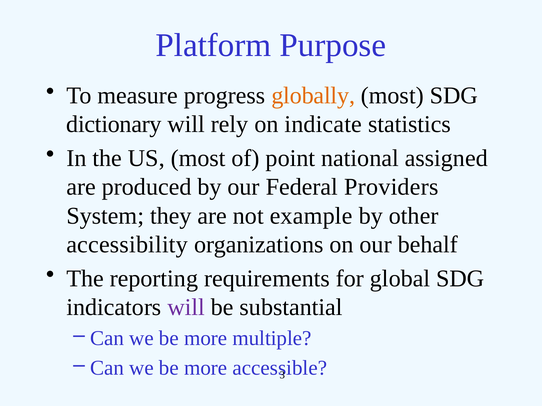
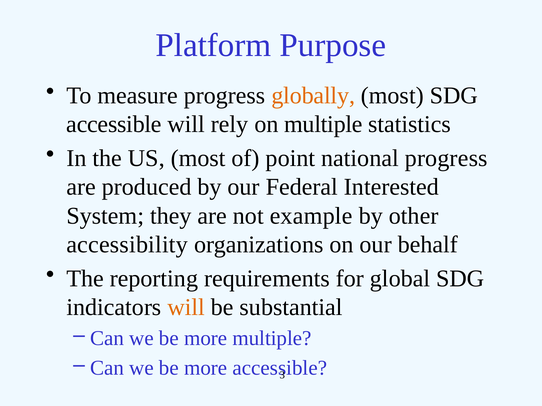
dictionary at (114, 125): dictionary -> accessible
on indicate: indicate -> multiple
national assigned: assigned -> progress
Providers: Providers -> Interested
will at (186, 308) colour: purple -> orange
